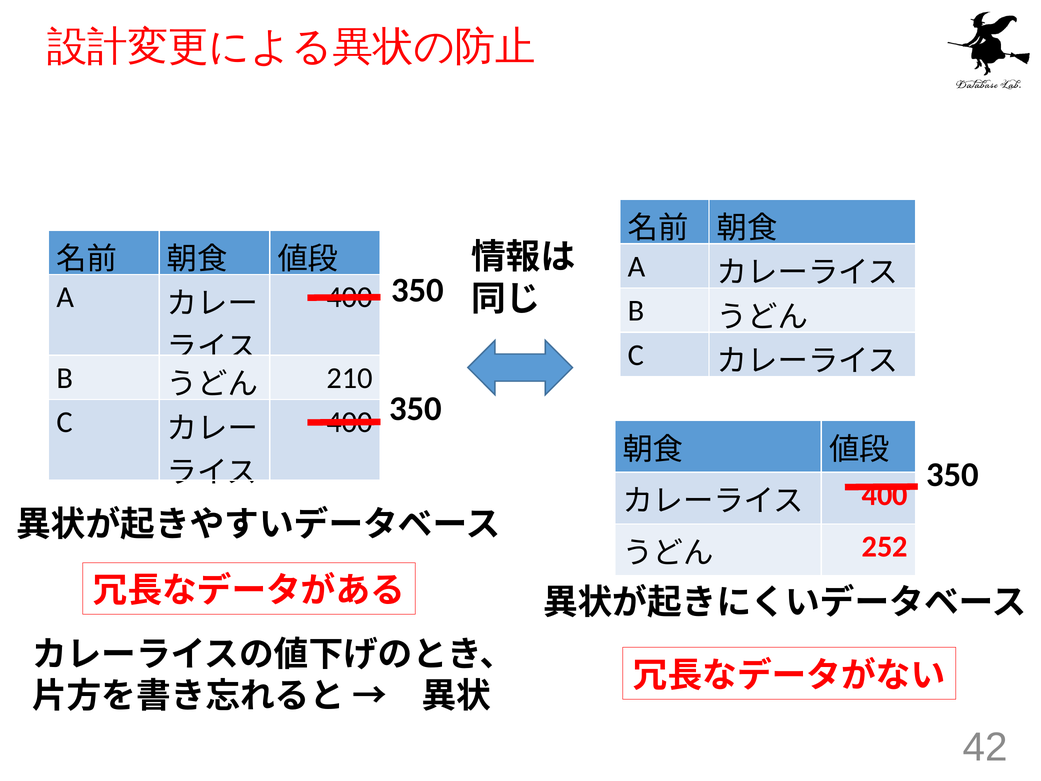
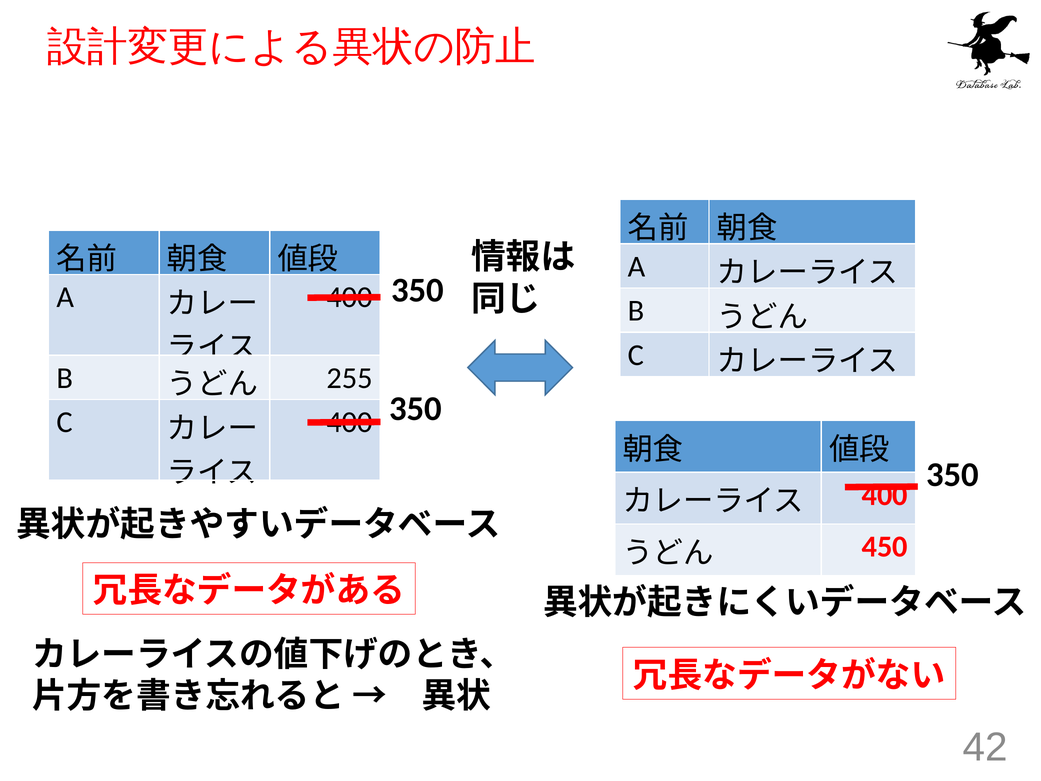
210: 210 -> 255
252: 252 -> 450
